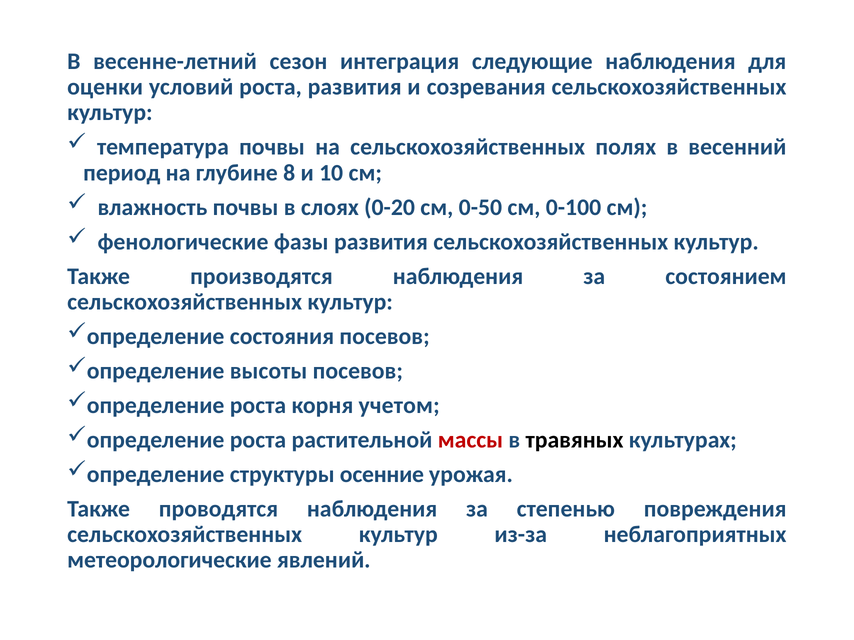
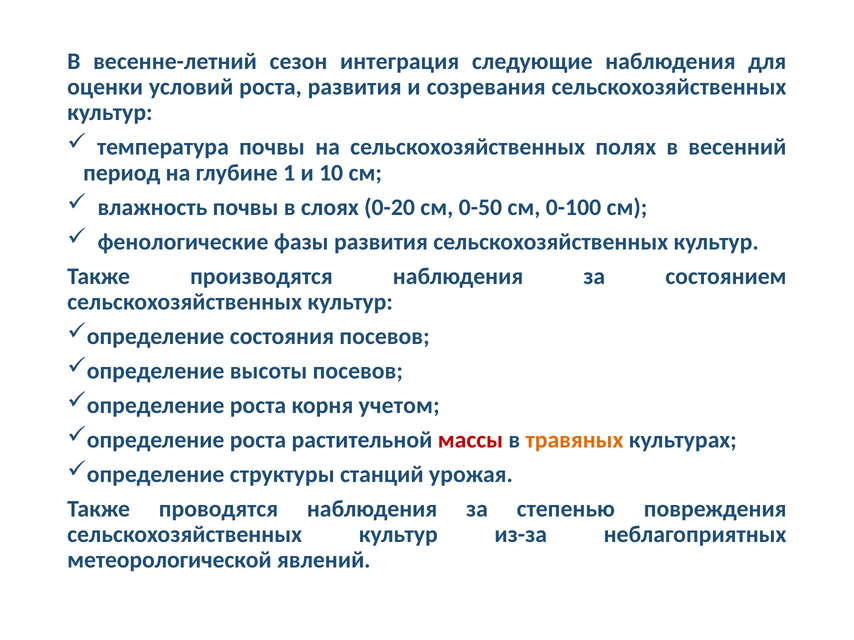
8: 8 -> 1
травяных colour: black -> orange
осенние: осенние -> станций
метеорологические: метеорологические -> метеорологической
